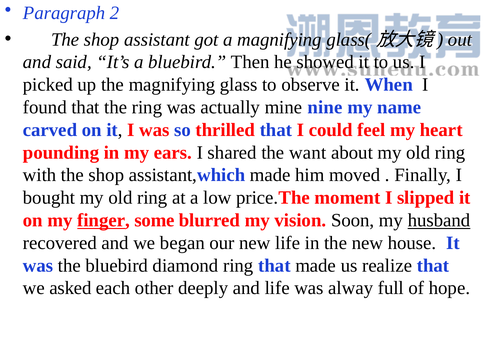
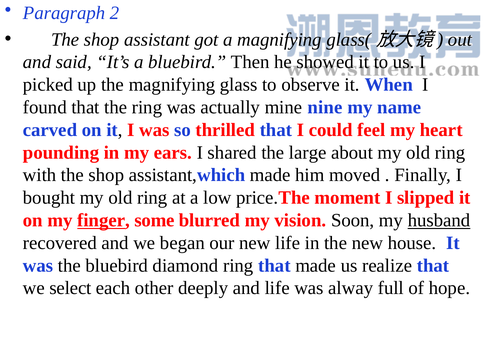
want: want -> large
asked: asked -> select
